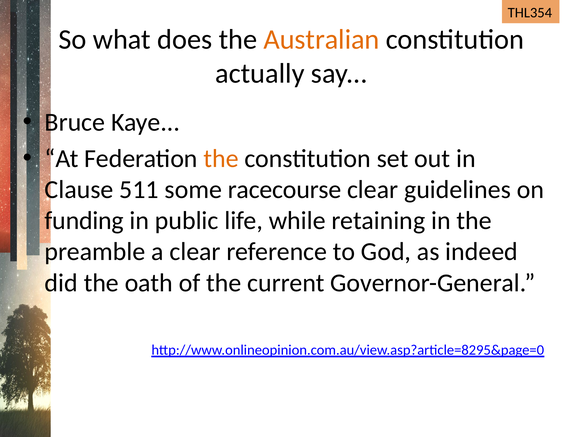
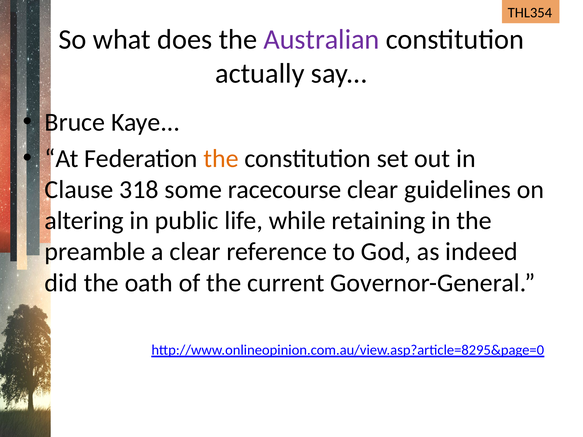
Australian colour: orange -> purple
511: 511 -> 318
funding: funding -> altering
